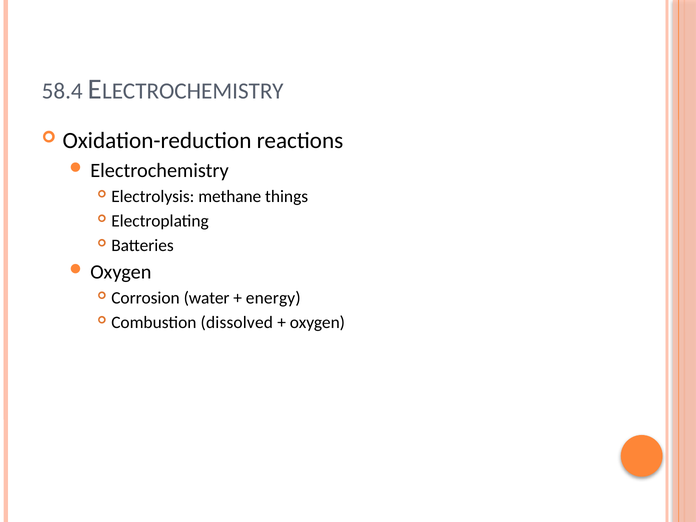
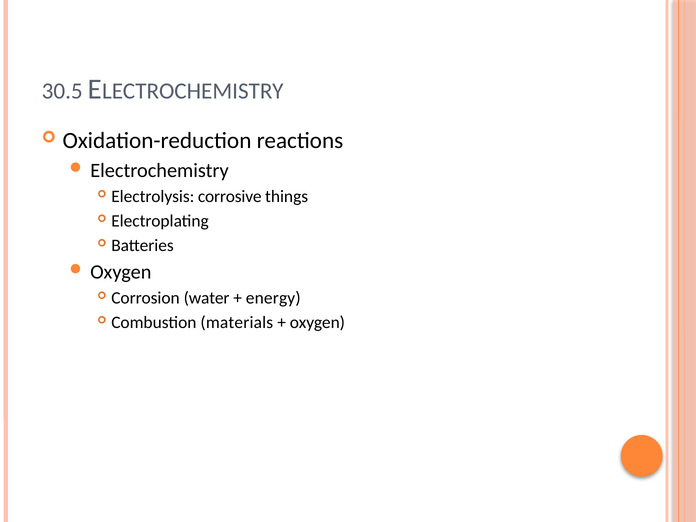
58.4: 58.4 -> 30.5
methane: methane -> corrosive
dissolved: dissolved -> materials
